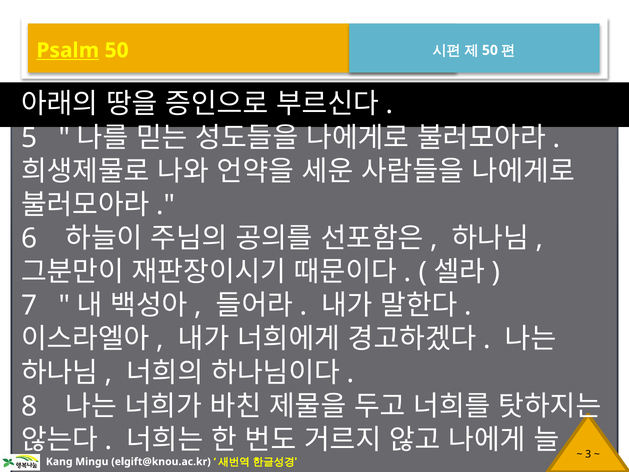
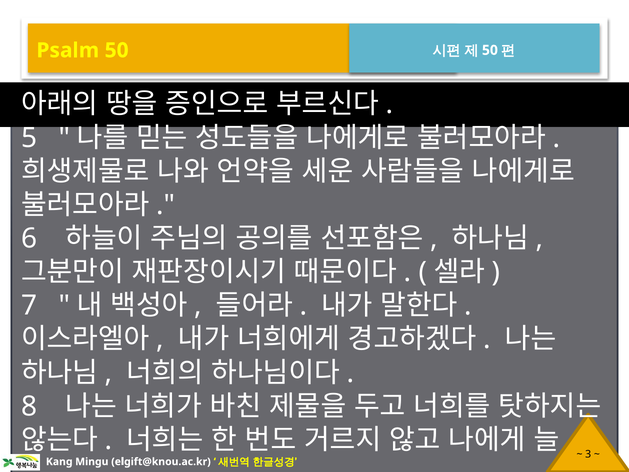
Psalm underline: present -> none
